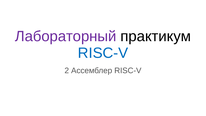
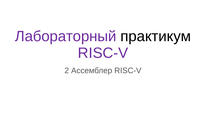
RISC-V at (103, 53) colour: blue -> purple
